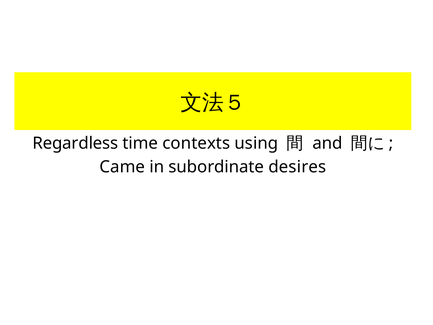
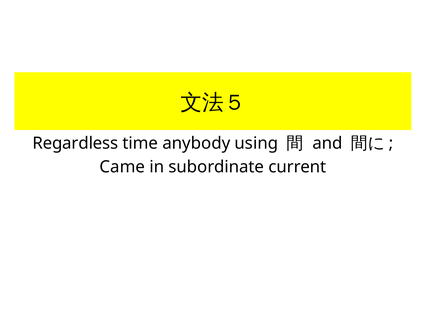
contexts: contexts -> anybody
desires: desires -> current
